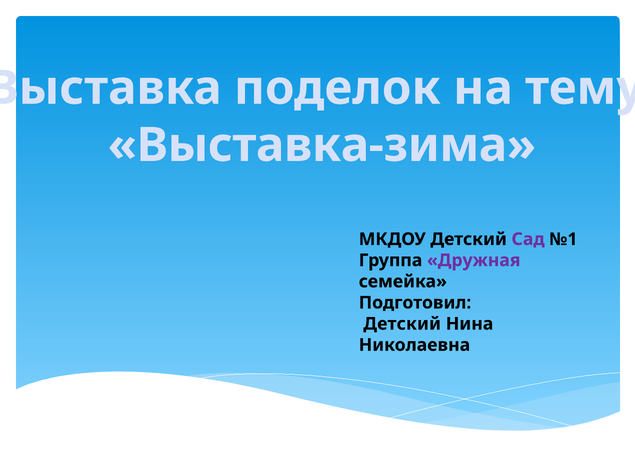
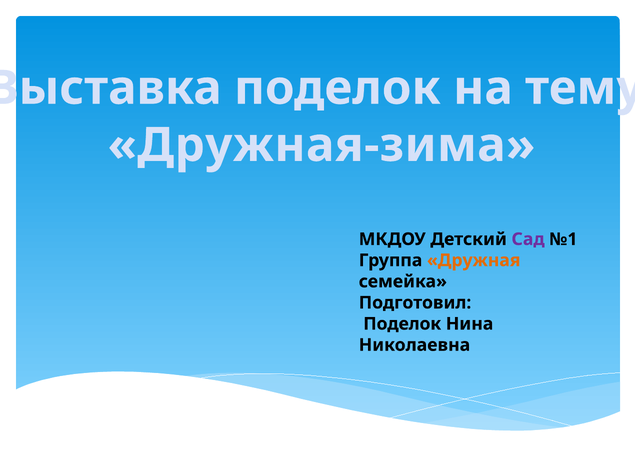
Выставка-зима: Выставка-зима -> Дружная-зима
Дружная colour: purple -> orange
Детский at (402, 324): Детский -> Поделок
